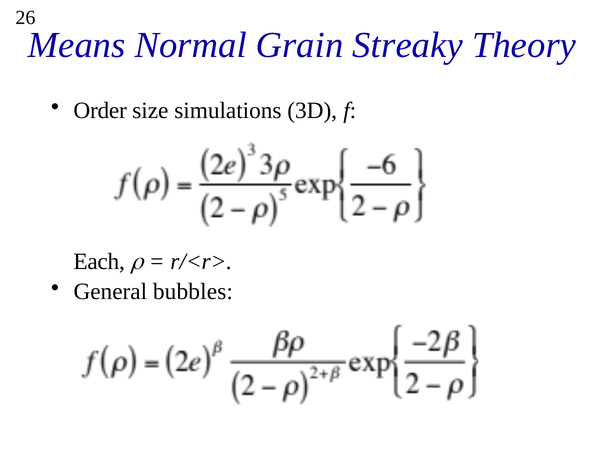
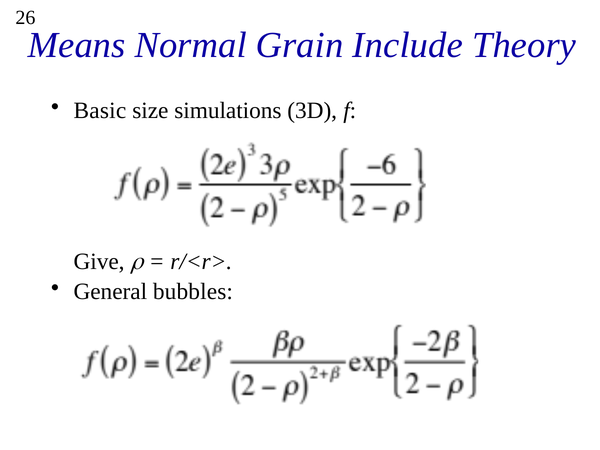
Streaky: Streaky -> Include
Order: Order -> Basic
Each: Each -> Give
